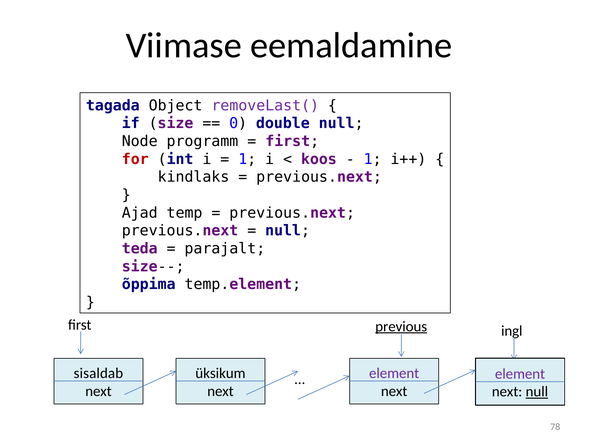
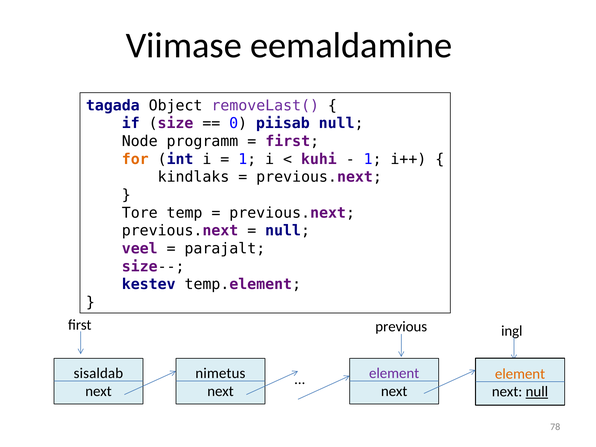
double: double -> piisab
for colour: red -> orange
koos: koos -> kuhi
Ajad: Ajad -> Tore
teda: teda -> veel
õppima: õppima -> kestev
previous underline: present -> none
üksikum: üksikum -> nimetus
element at (520, 374) colour: purple -> orange
